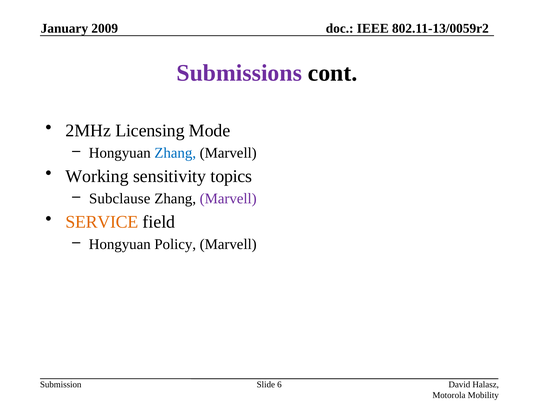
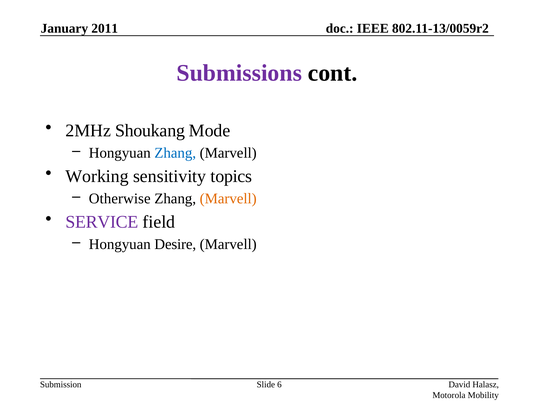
2009: 2009 -> 2011
Licensing: Licensing -> Shoukang
Subclause: Subclause -> Otherwise
Marvell at (228, 198) colour: purple -> orange
SERVICE colour: orange -> purple
Policy: Policy -> Desire
